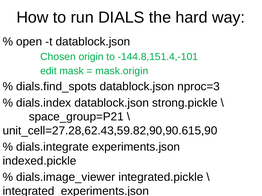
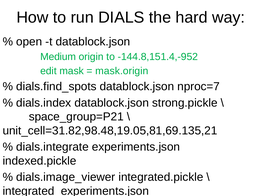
Chosen: Chosen -> Medium
-144.8,151.4,-101: -144.8,151.4,-101 -> -144.8,151.4,-952
nproc=3: nproc=3 -> nproc=7
unit_cell=27.28,62.43,59.82,90,90.615,90: unit_cell=27.28,62.43,59.82,90,90.615,90 -> unit_cell=31.82,98.48,19.05,81,69.135,21
